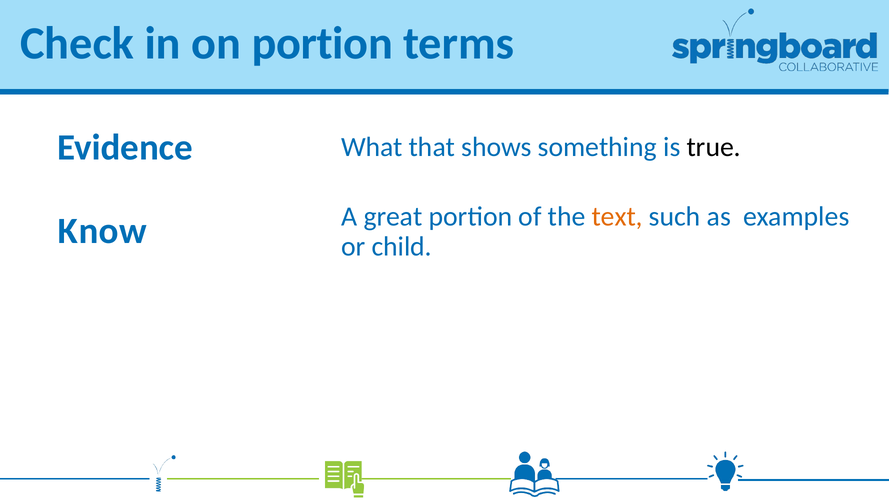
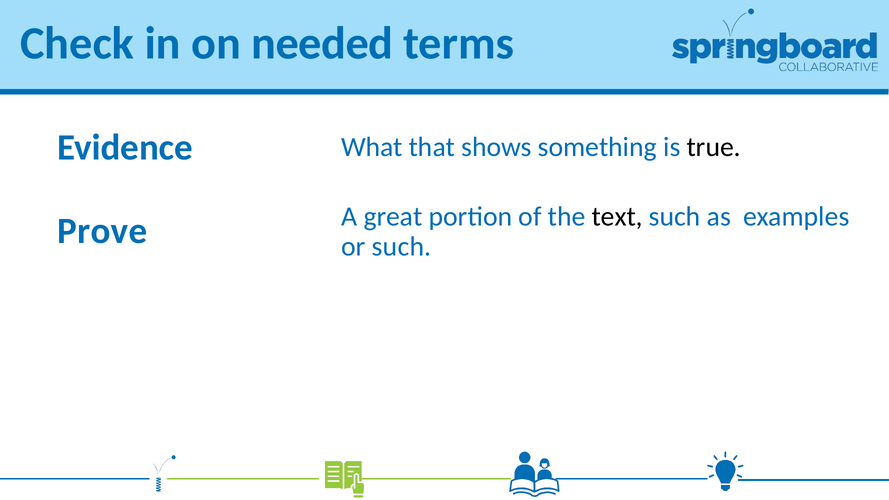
on portion: portion -> needed
text colour: orange -> black
Know: Know -> Prove
or child: child -> such
